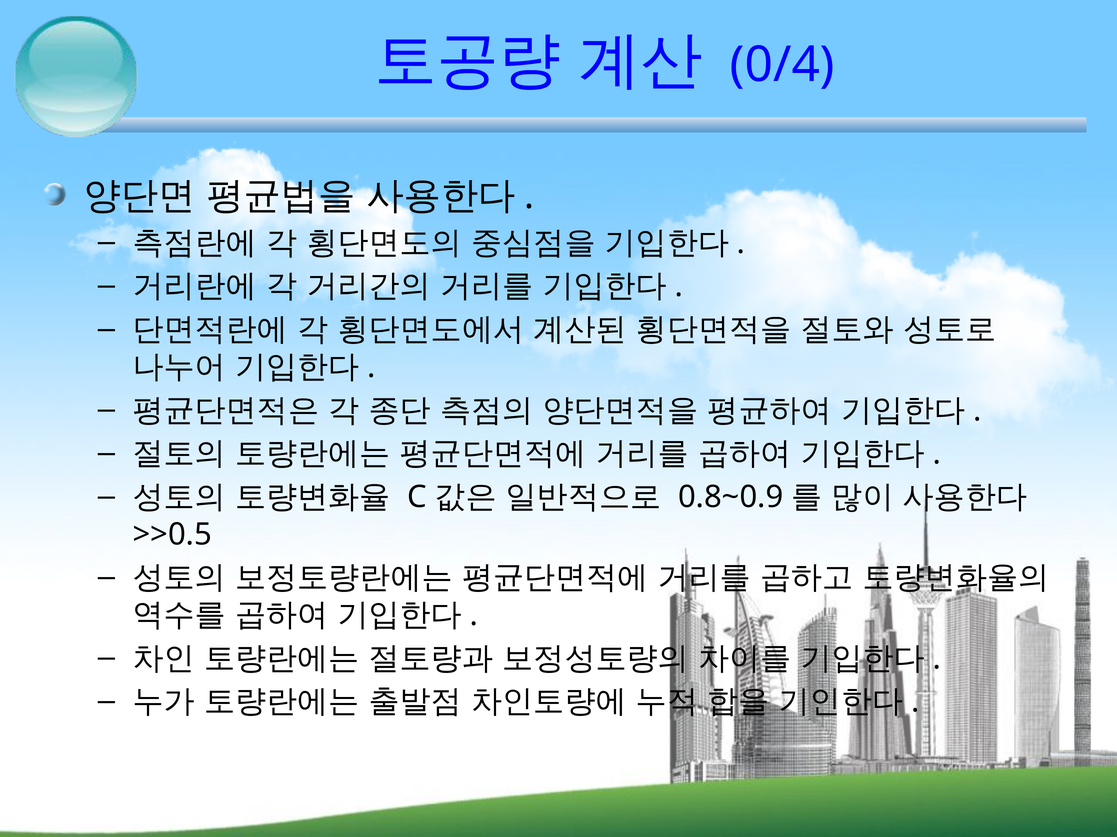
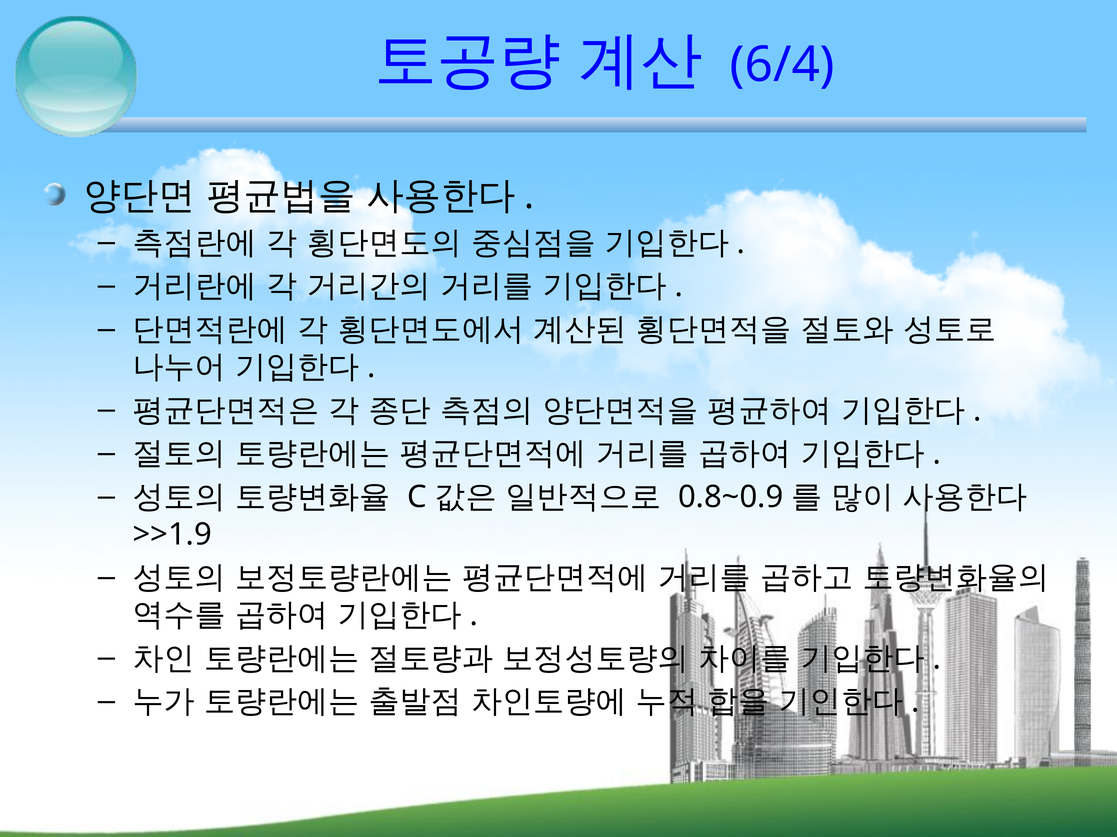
0/4: 0/4 -> 6/4
>>0.5: >>0.5 -> >>1.9
